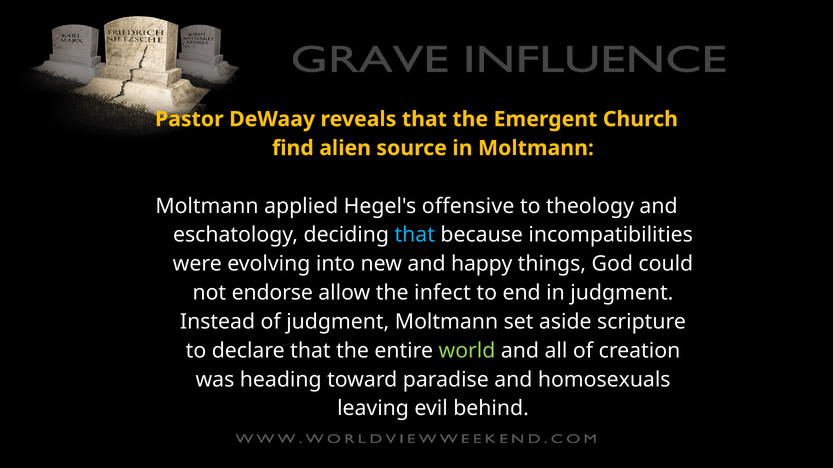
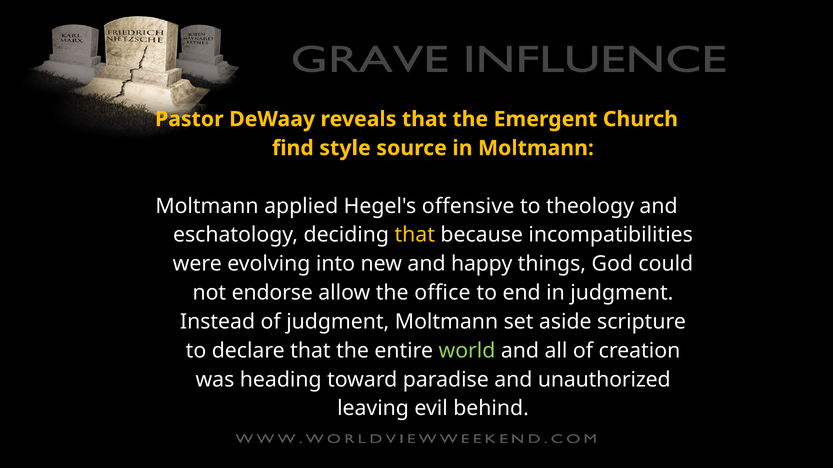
alien: alien -> style
that at (415, 235) colour: light blue -> yellow
infect: infect -> office
homosexuals: homosexuals -> unauthorized
